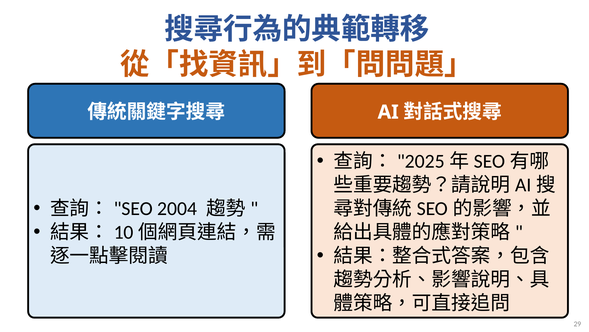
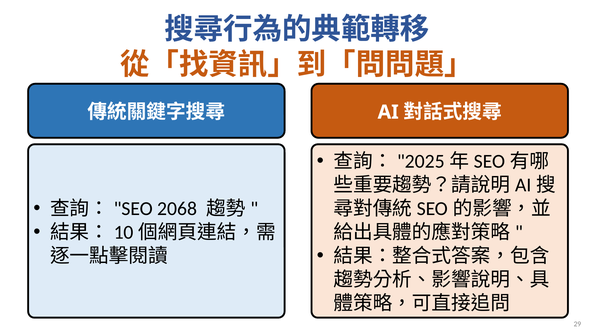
2004: 2004 -> 2068
